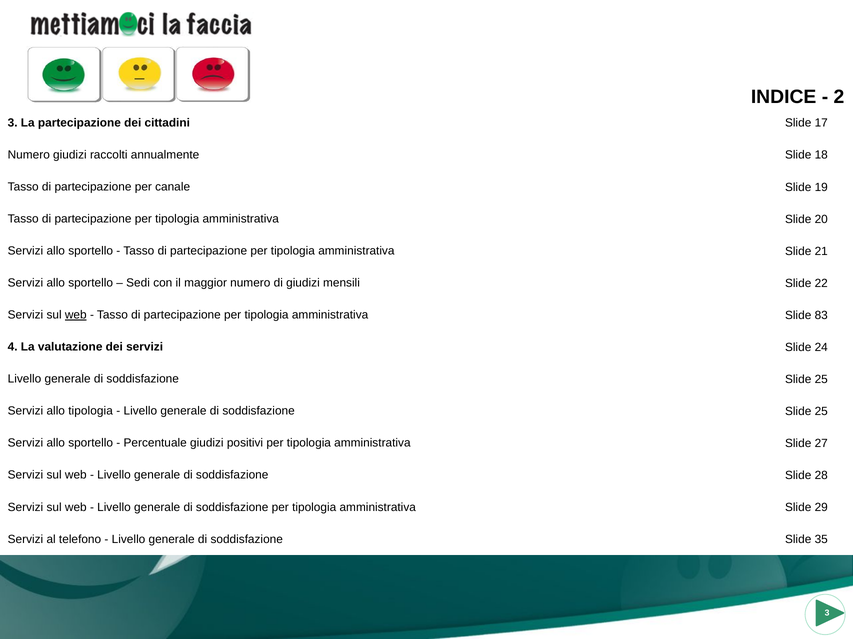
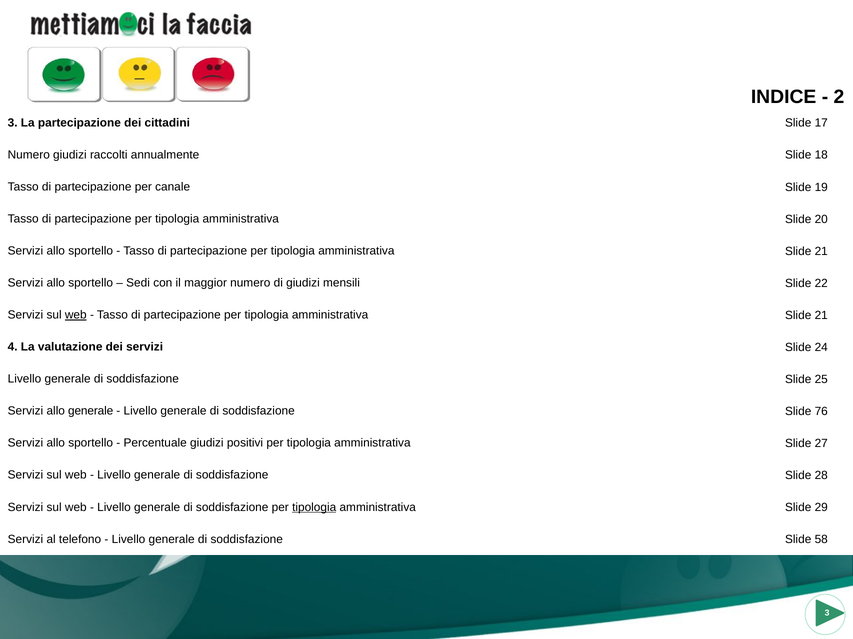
83 at (821, 316): 83 -> 21
allo tipologia: tipologia -> generale
25 at (821, 412): 25 -> 76
tipologia at (314, 508) underline: none -> present
35: 35 -> 58
